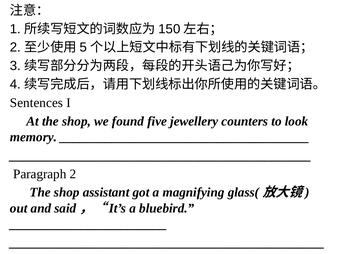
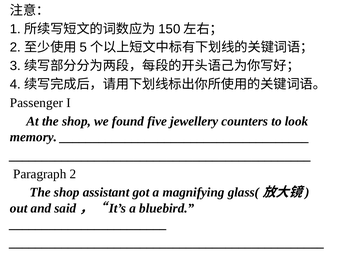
Sentences: Sentences -> Passenger
